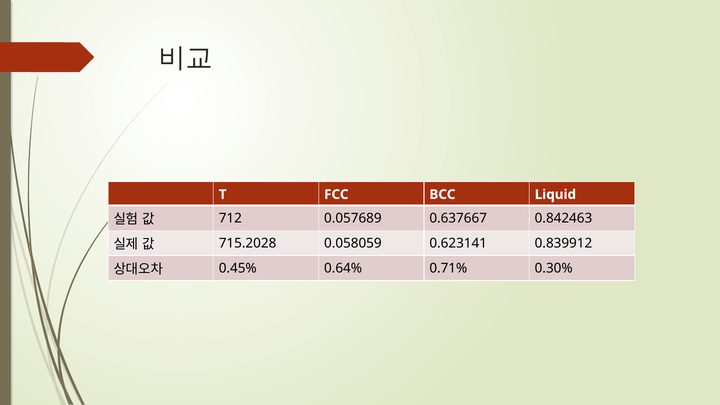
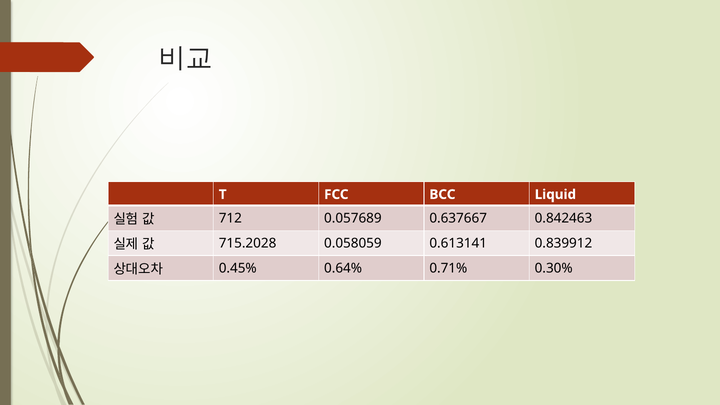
0.623141: 0.623141 -> 0.613141
